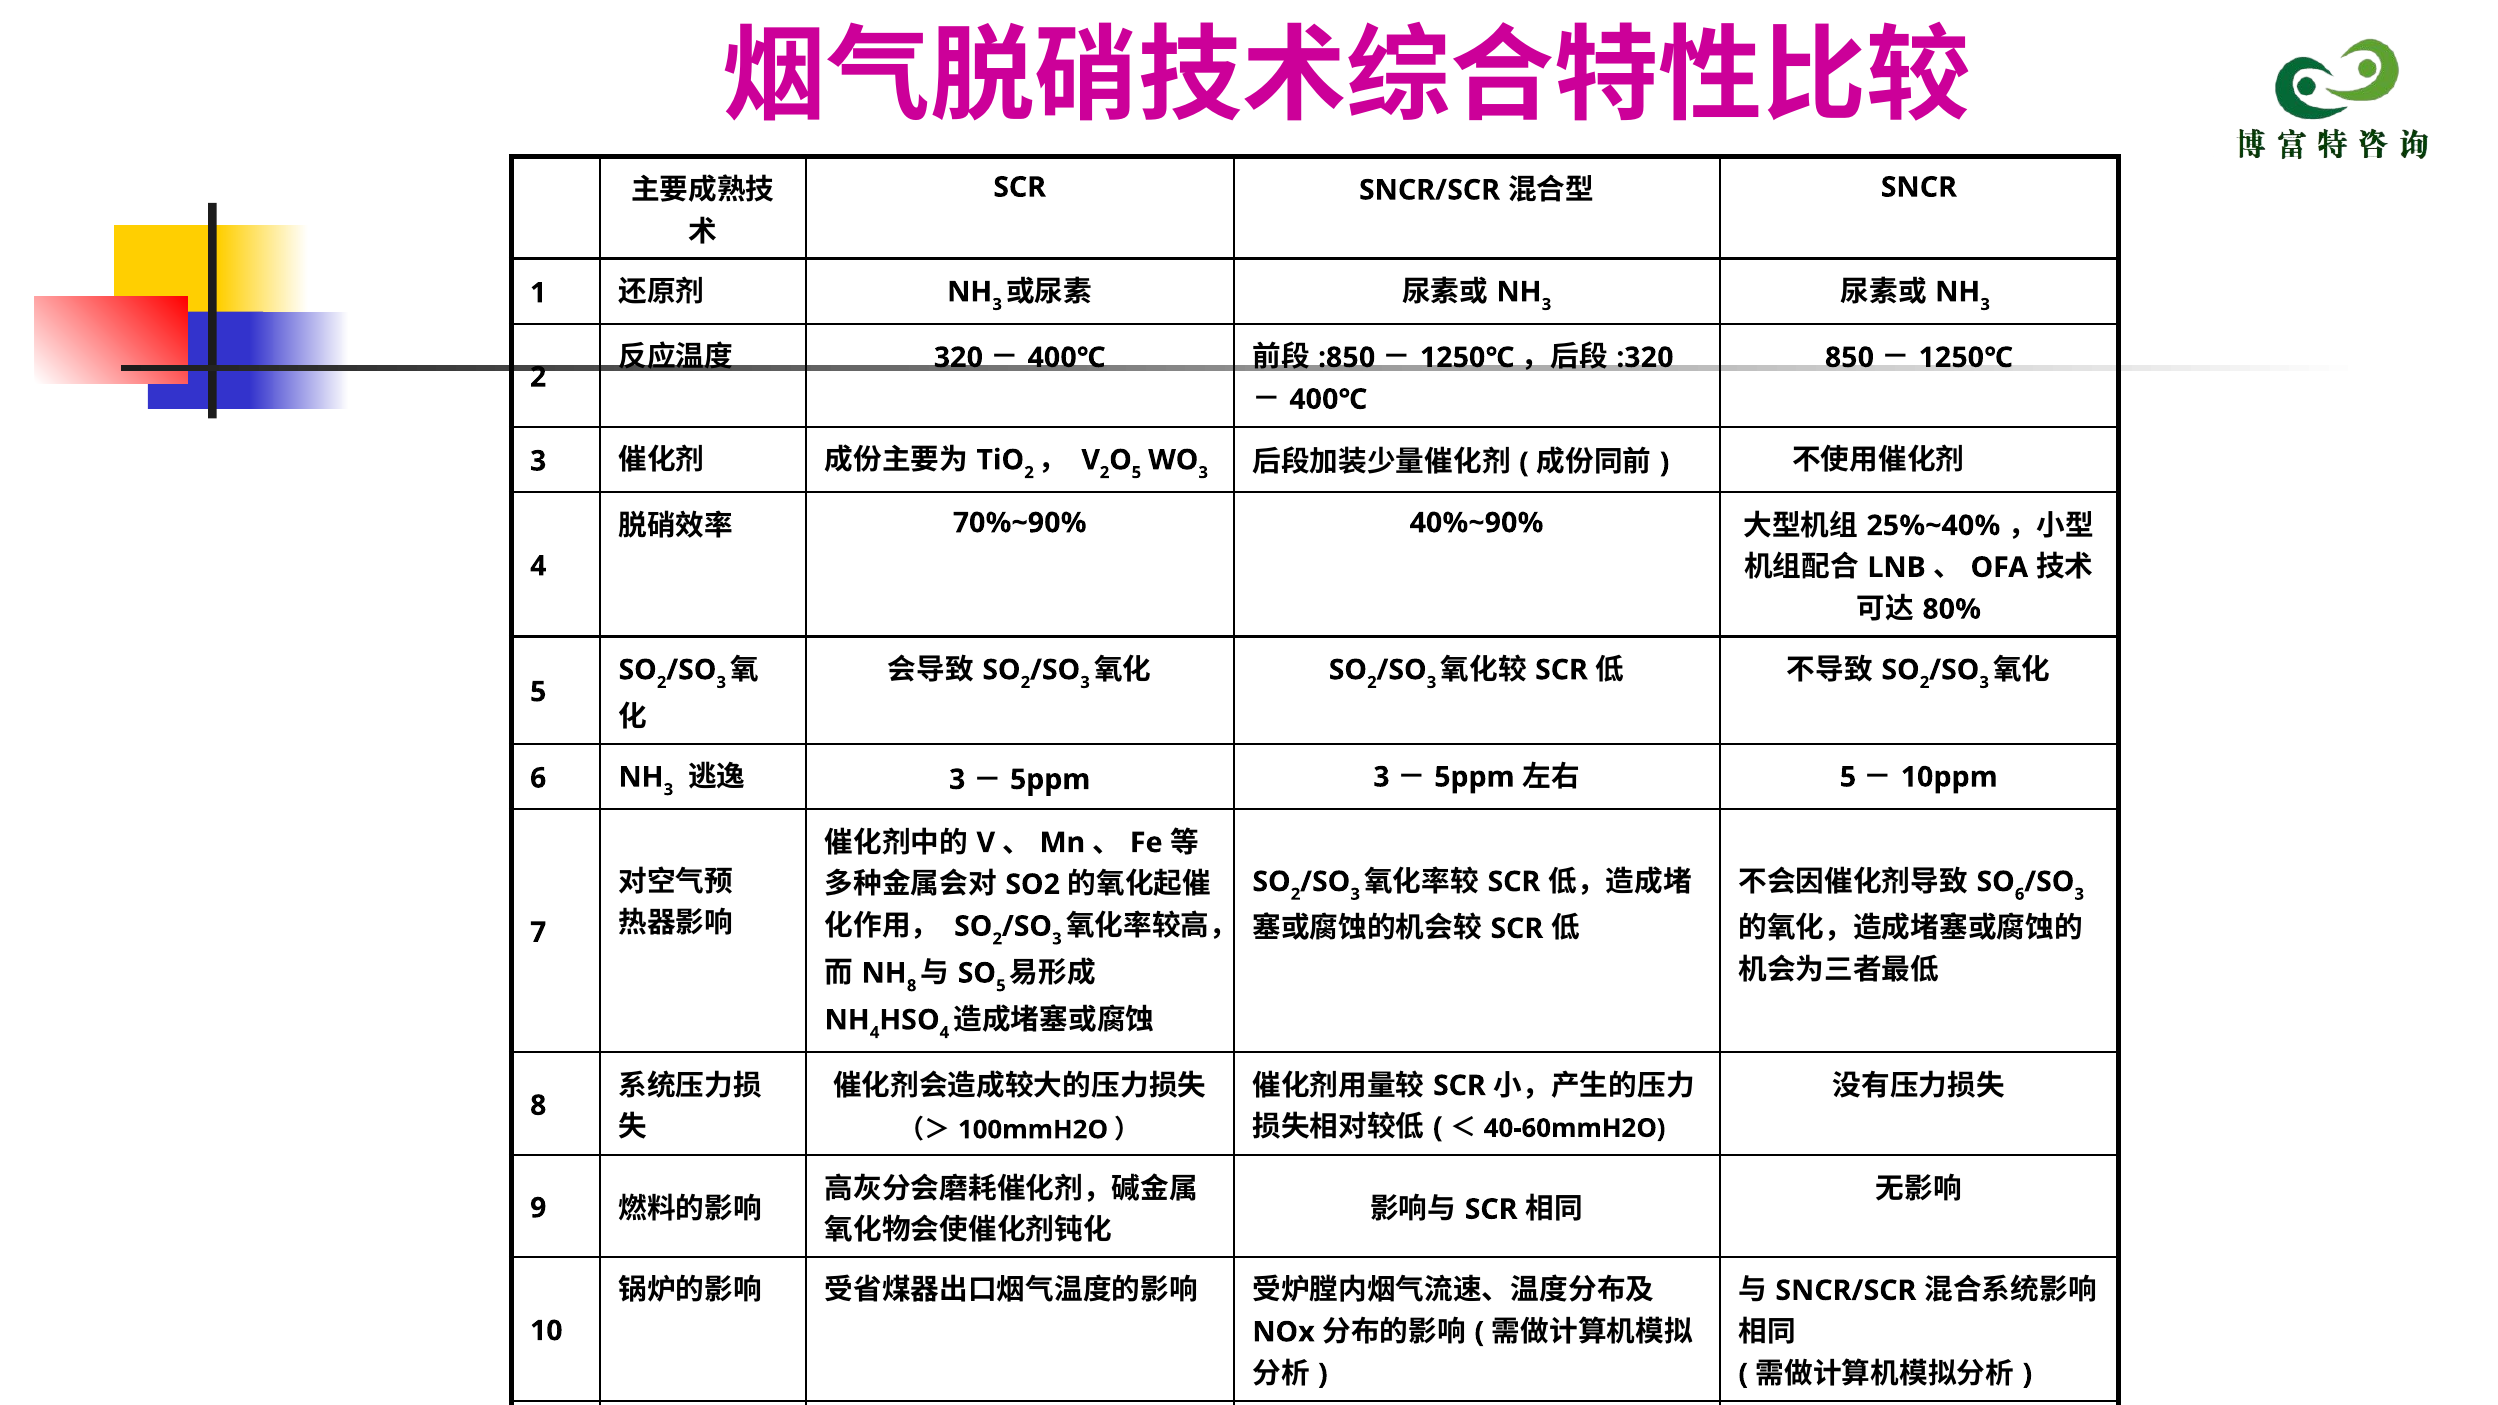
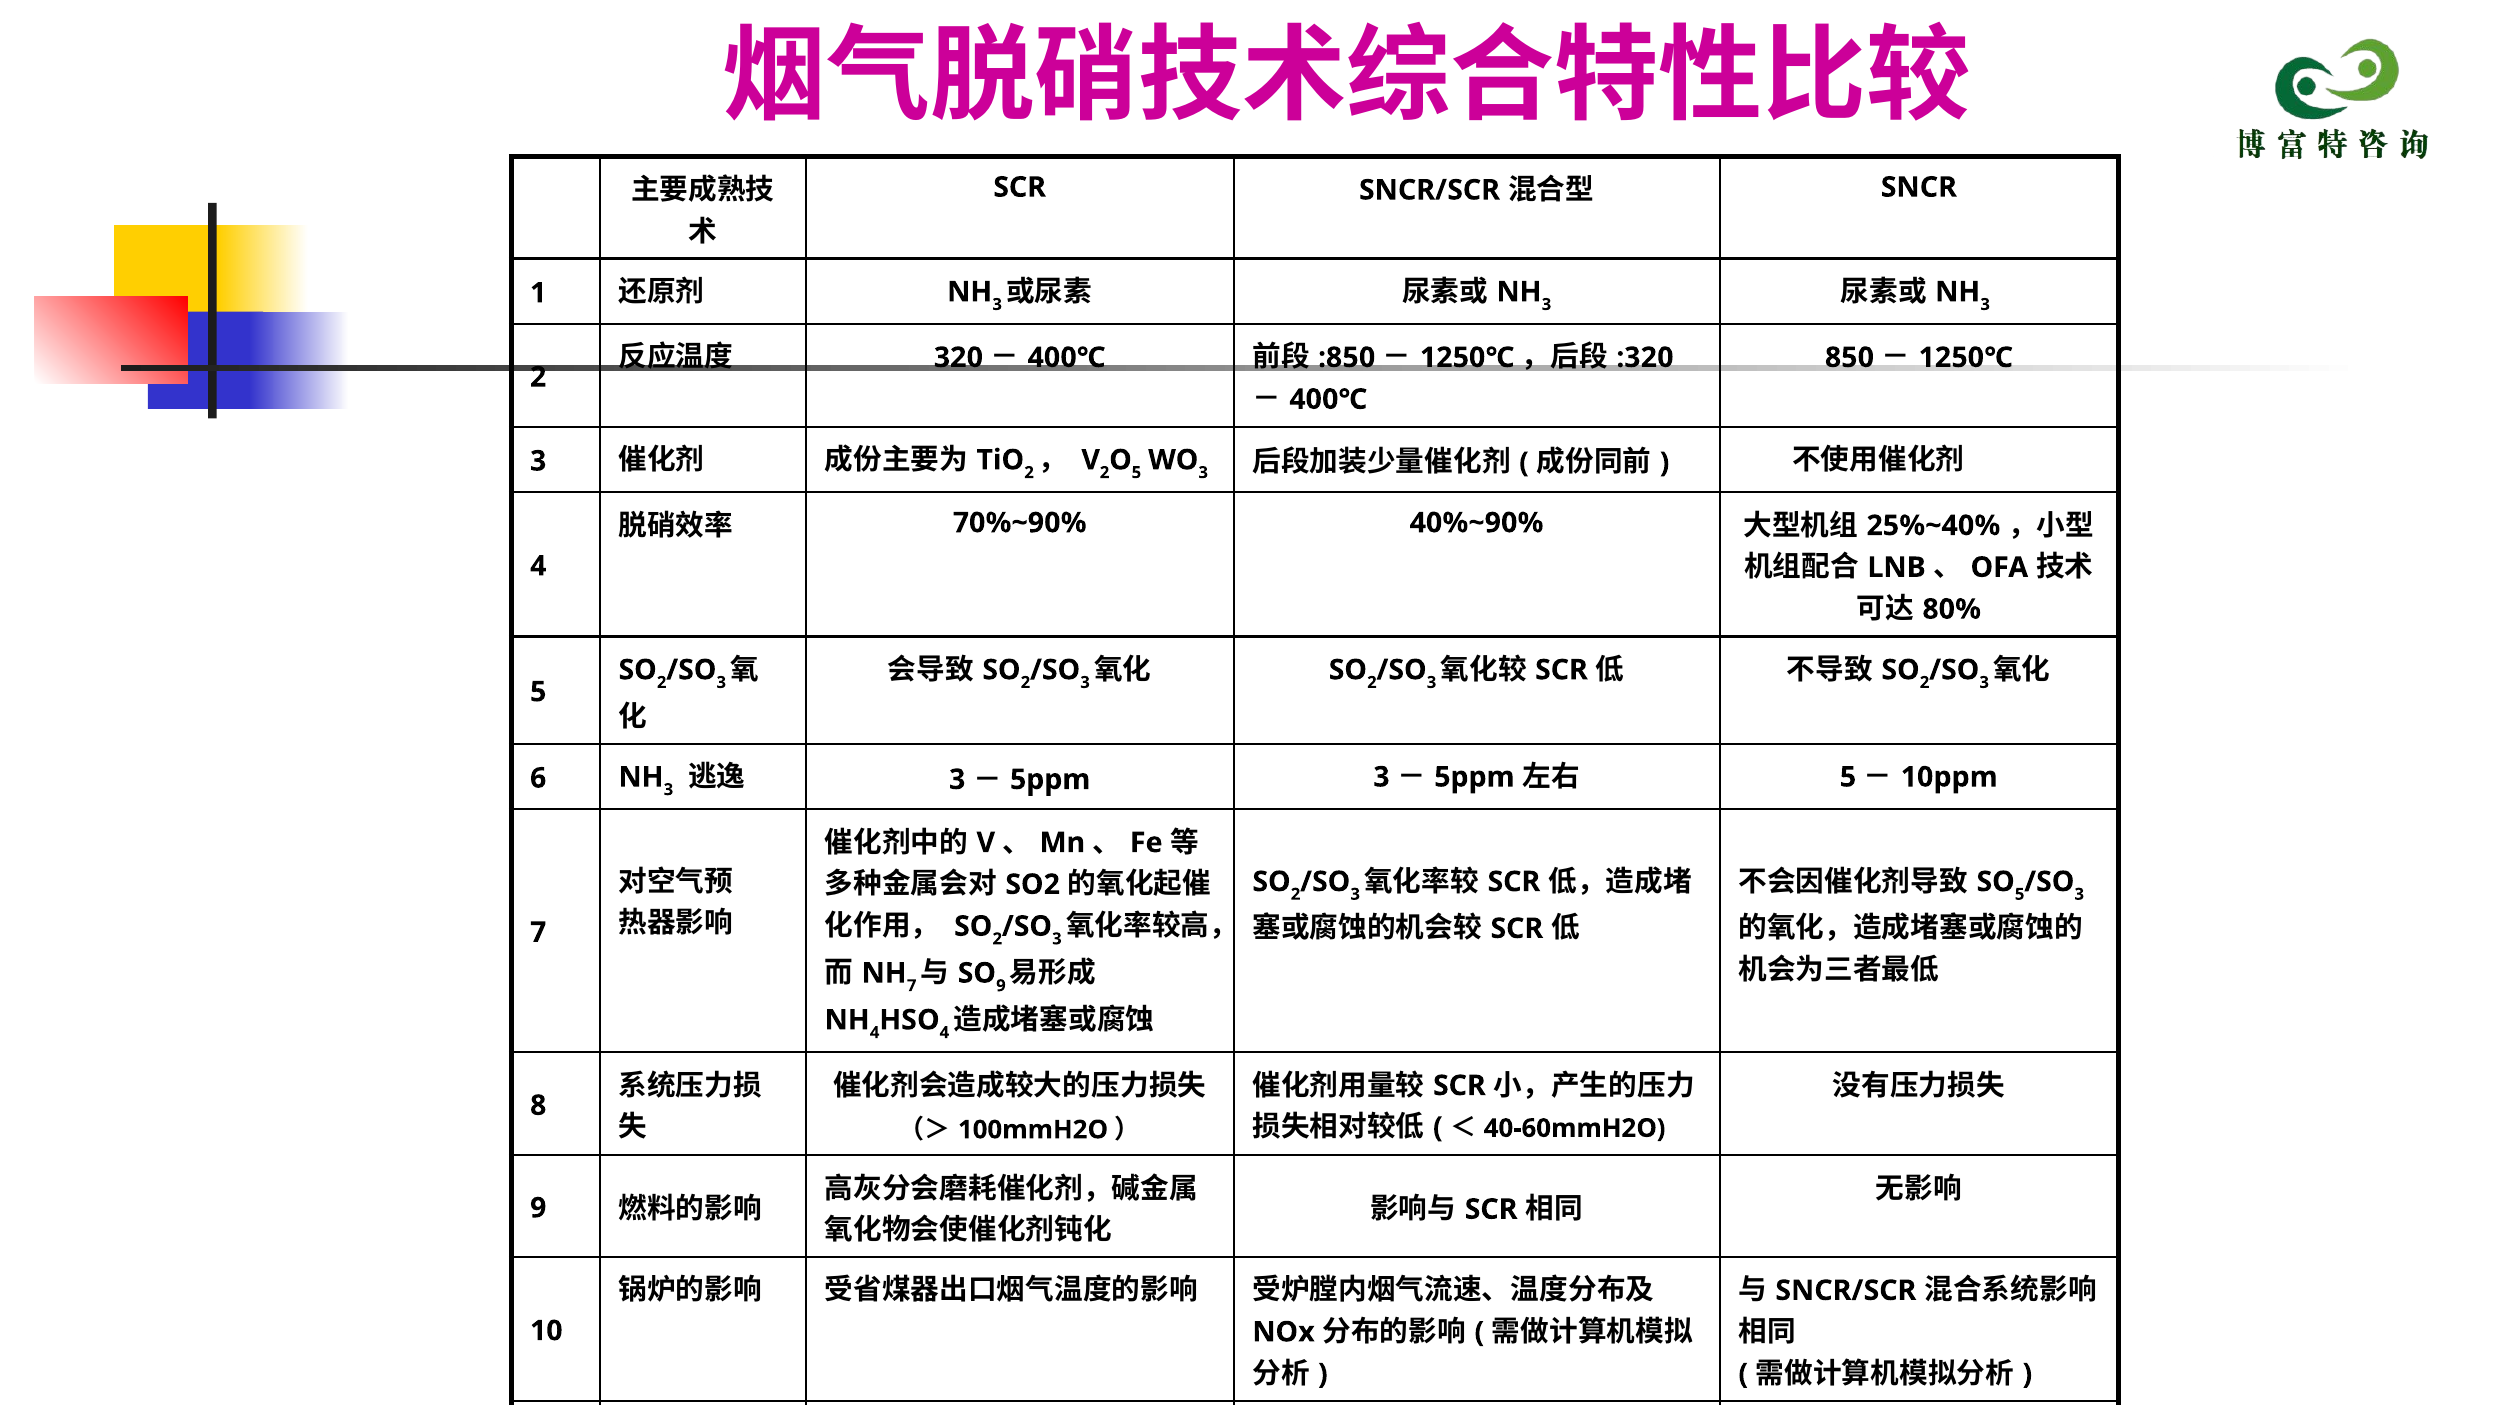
6 at (2020, 894): 6 -> 5
8 at (912, 986): 8 -> 7
5 at (1001, 986): 5 -> 9
